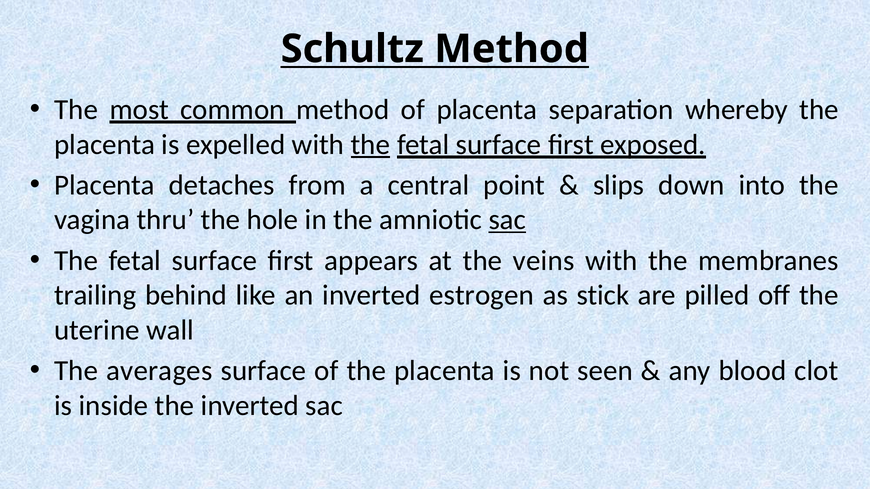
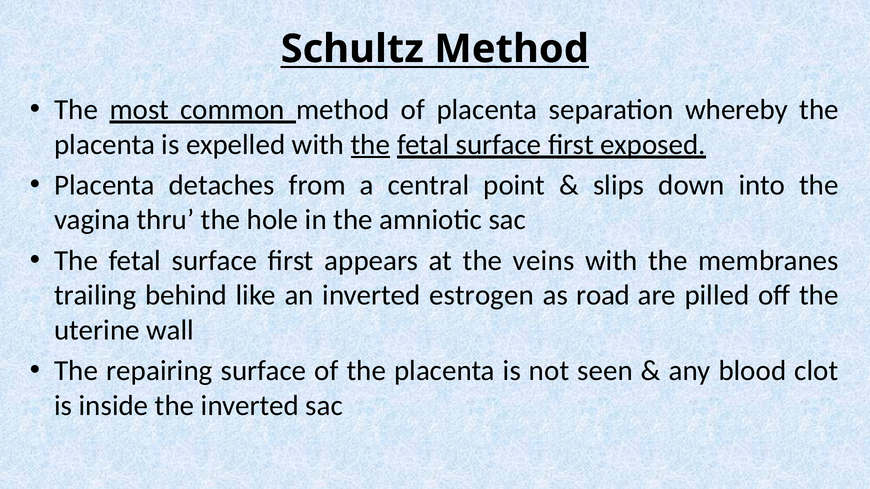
sac at (507, 220) underline: present -> none
stick: stick -> road
averages: averages -> repairing
